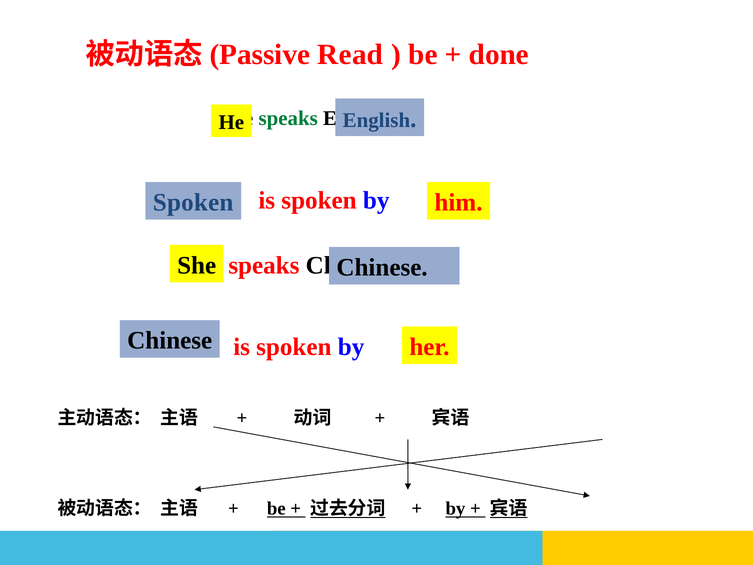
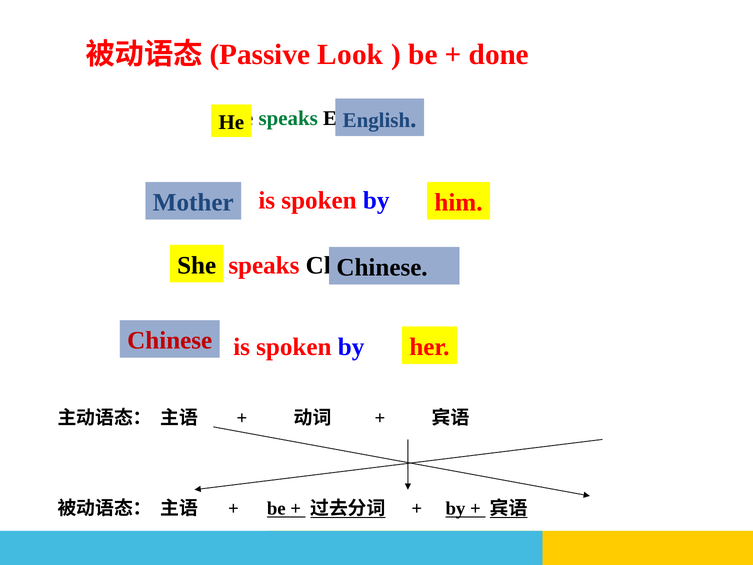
Read: Read -> Look
Spoken at (193, 202): Spoken -> Mother
Chinese at (170, 341) colour: black -> red
